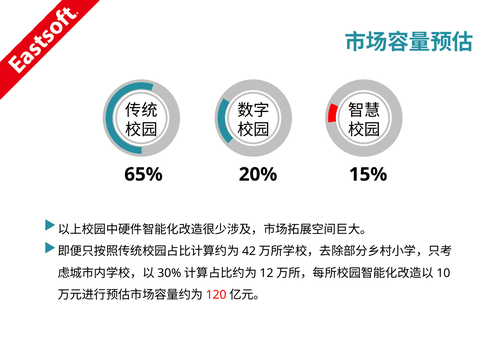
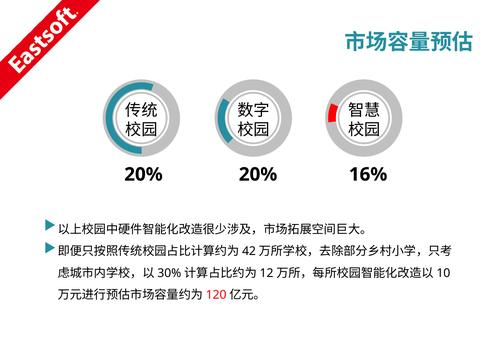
65% at (143, 174): 65% -> 20%
15%: 15% -> 16%
